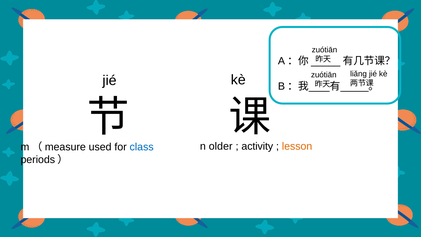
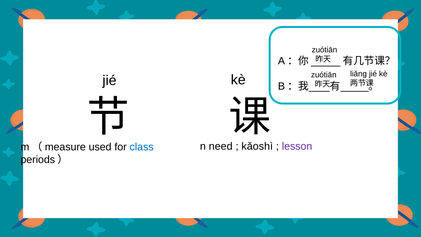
older: older -> need
activity: activity -> kǎoshì
lesson colour: orange -> purple
